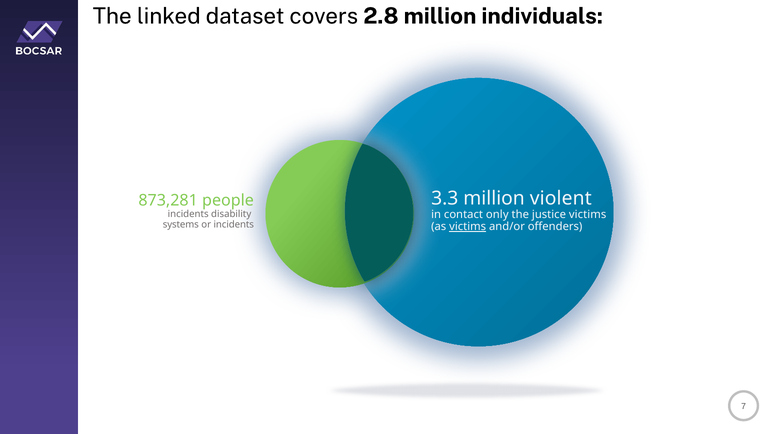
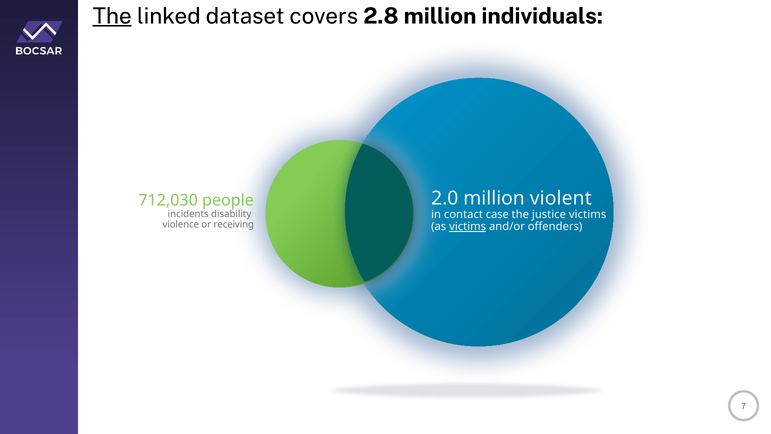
The at (112, 16) underline: none -> present
3.3: 3.3 -> 2.0
873,281: 873,281 -> 712,030
only: only -> case
systems: systems -> violence
or incidents: incidents -> receiving
